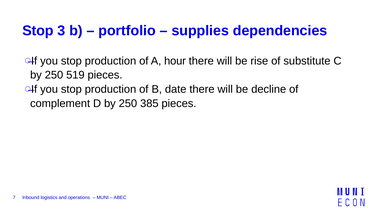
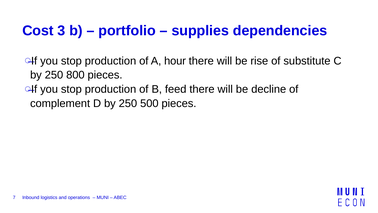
Stop at (38, 31): Stop -> Cost
519: 519 -> 800
date: date -> feed
385: 385 -> 500
